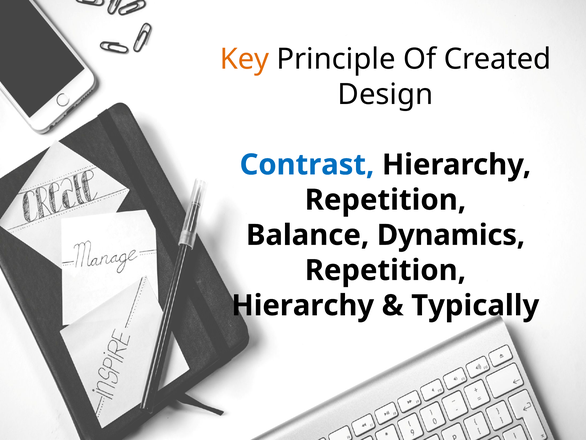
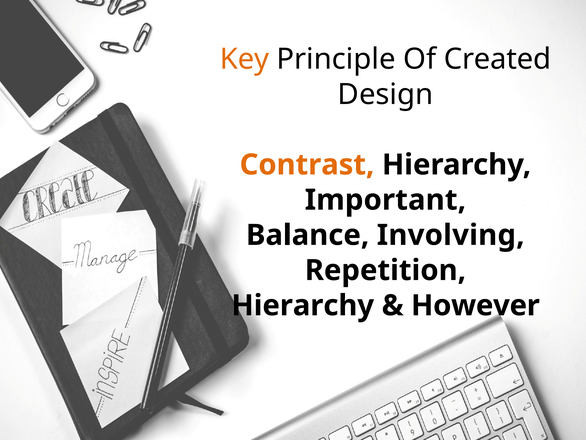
Contrast colour: blue -> orange
Repetition at (385, 200): Repetition -> Important
Dynamics: Dynamics -> Involving
Typically: Typically -> However
